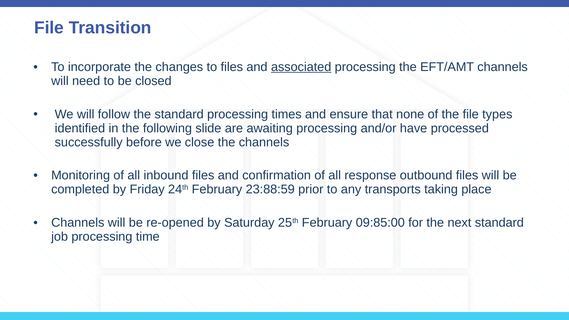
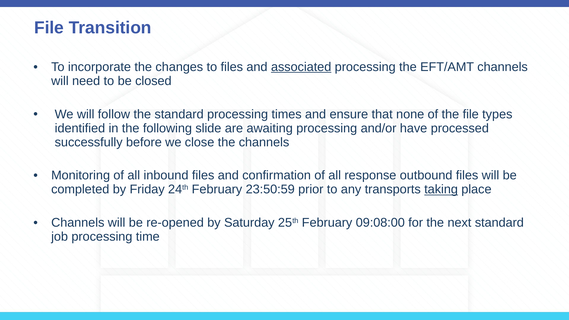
23:88:59: 23:88:59 -> 23:50:59
taking underline: none -> present
09:85:00: 09:85:00 -> 09:08:00
